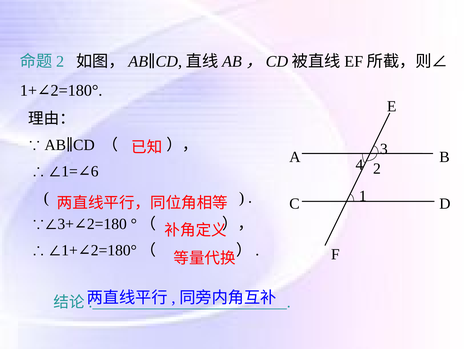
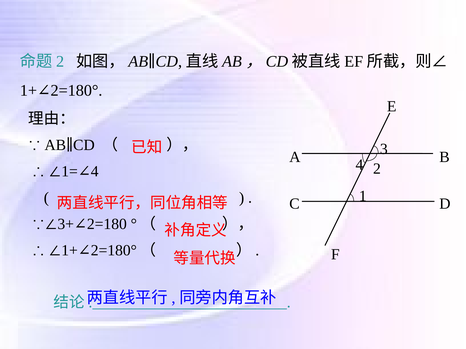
6 at (95, 172): 6 -> 4
